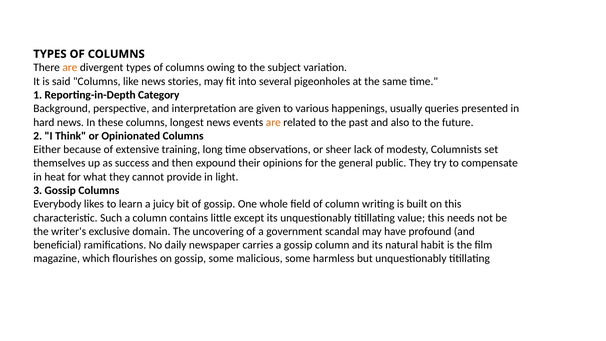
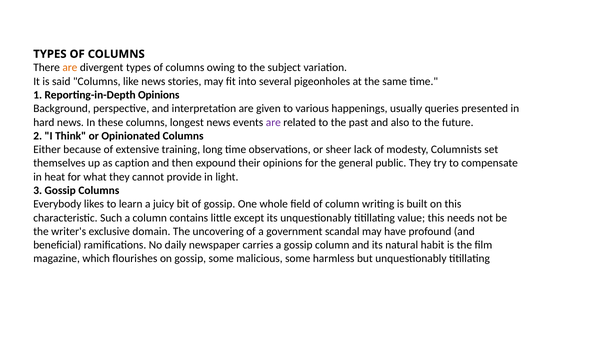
Reporting-in-Depth Category: Category -> Opinions
are at (273, 122) colour: orange -> purple
success: success -> caption
